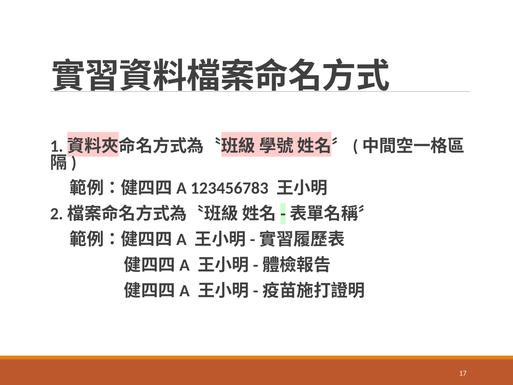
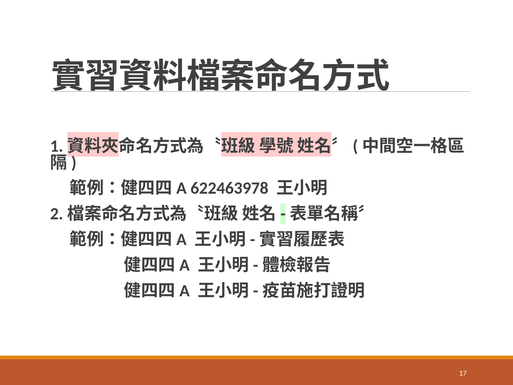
123456783: 123456783 -> 622463978
